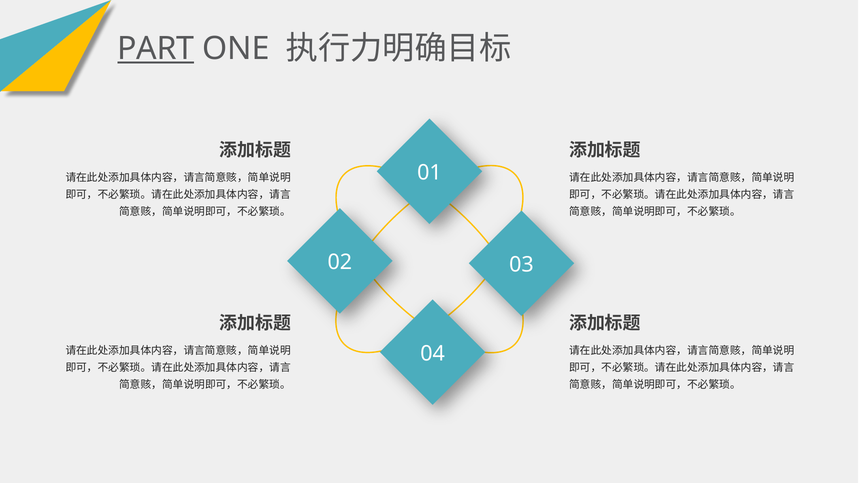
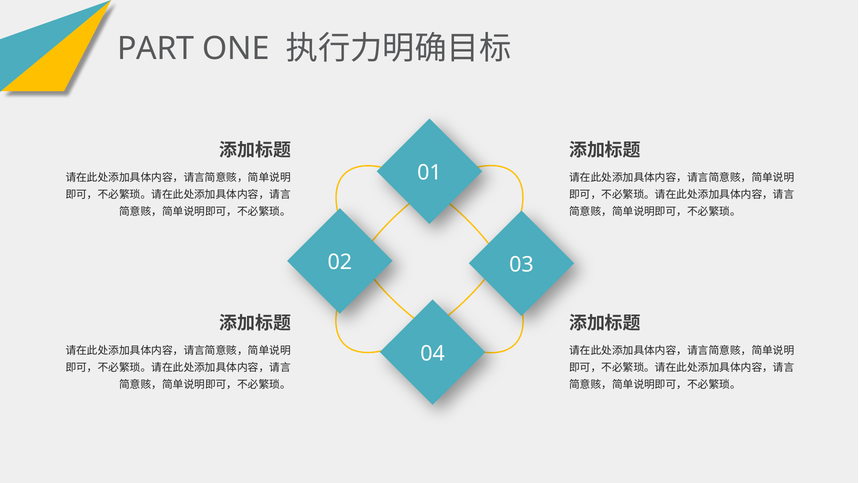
PART underline: present -> none
